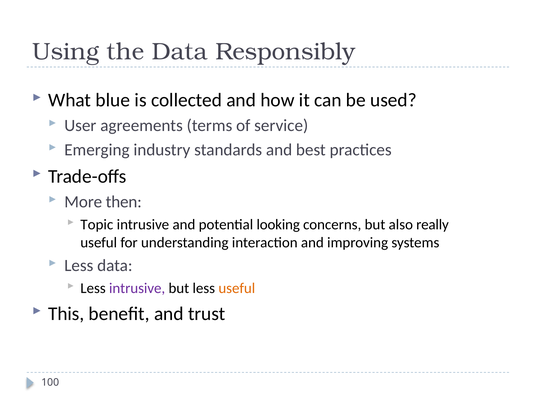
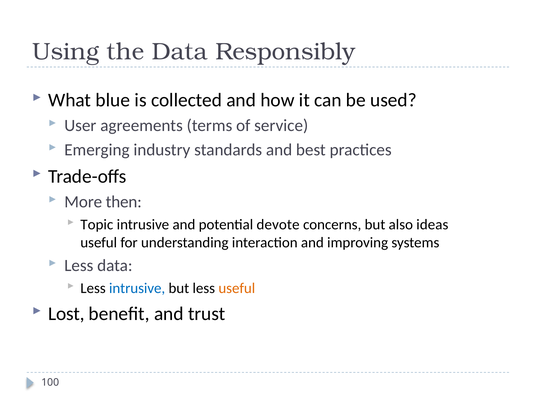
looking: looking -> devote
really: really -> ideas
intrusive at (137, 288) colour: purple -> blue
This: This -> Lost
